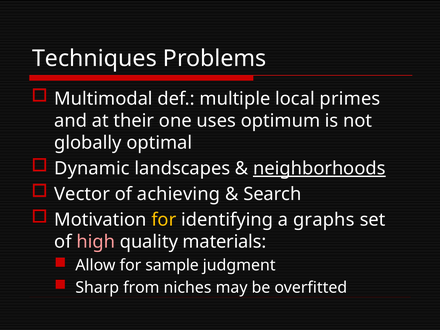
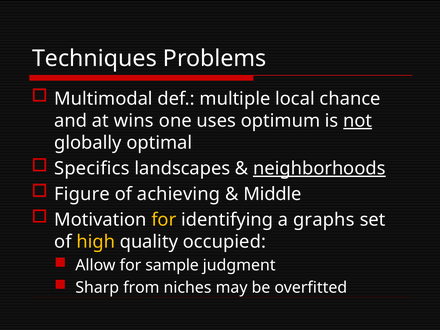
primes: primes -> chance
their: their -> wins
not underline: none -> present
Dynamic: Dynamic -> Specifics
Vector: Vector -> Figure
Search: Search -> Middle
high colour: pink -> yellow
materials: materials -> occupied
